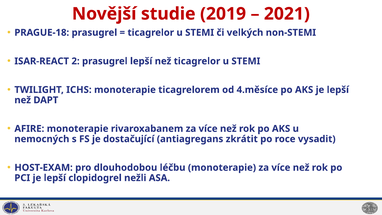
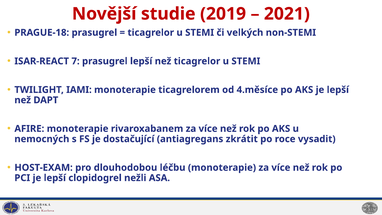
2: 2 -> 7
ICHS: ICHS -> IAMI
